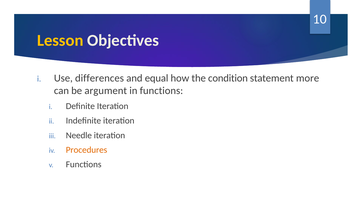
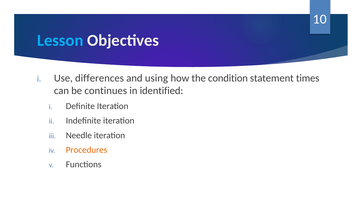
Lesson colour: yellow -> light blue
equal: equal -> using
more: more -> times
argument: argument -> continues
in functions: functions -> identified
